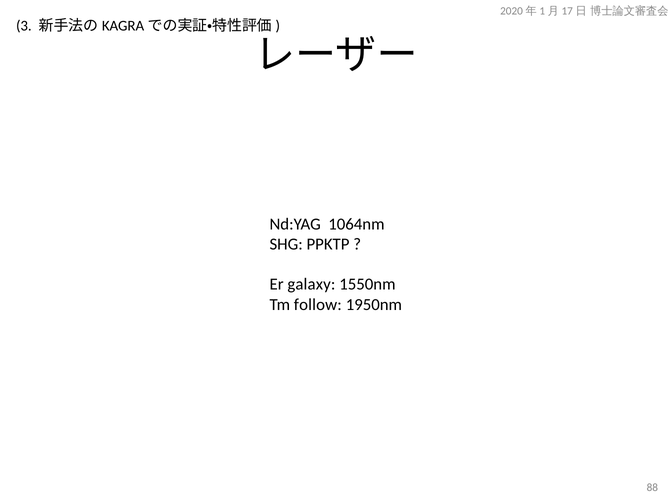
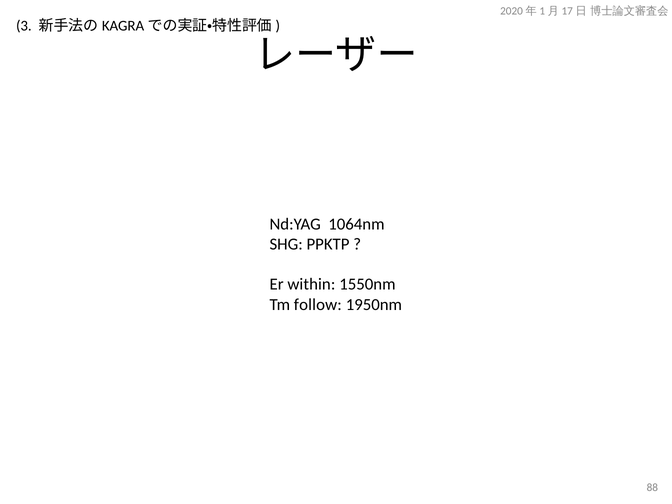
galaxy: galaxy -> within
